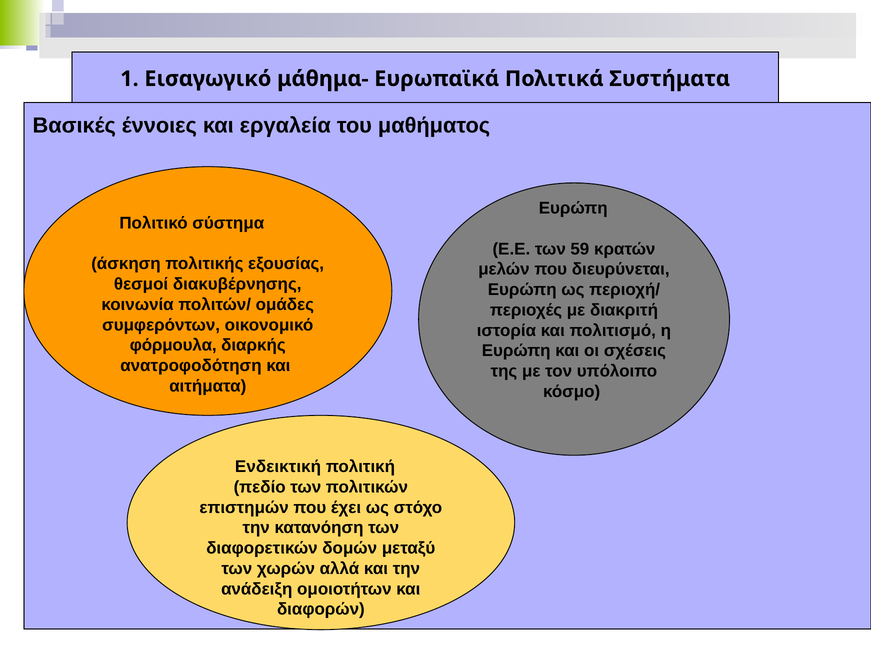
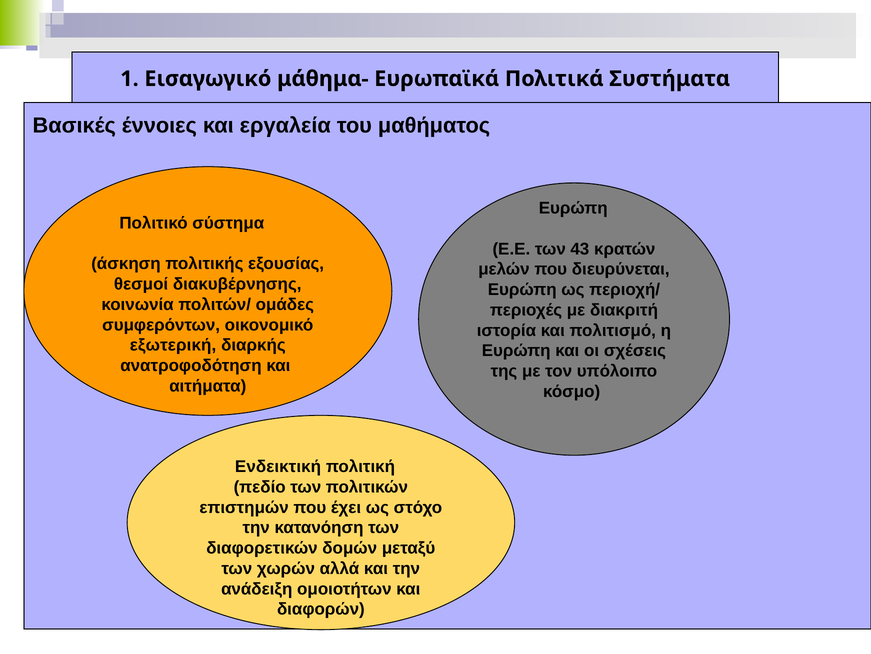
59: 59 -> 43
φόρμουλα: φόρμουλα -> εξωτερική
